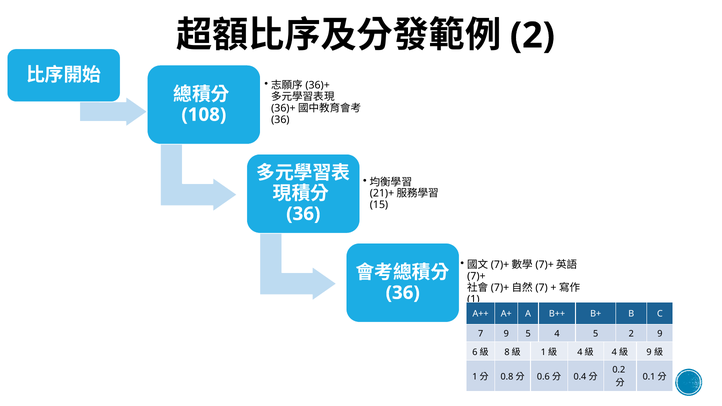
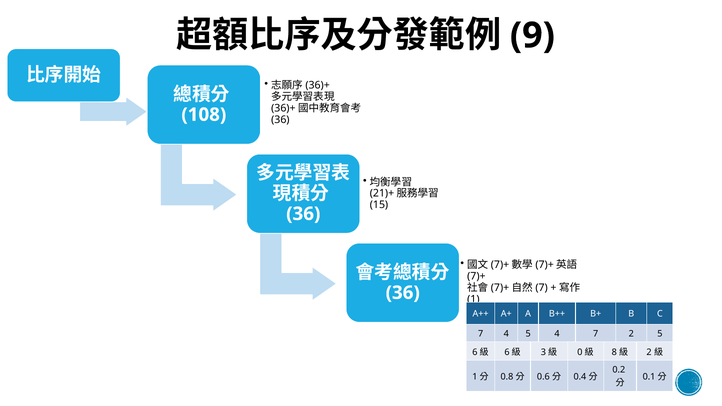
2 at (532, 35): 2 -> 9
7 9: 9 -> 4
4 5: 5 -> 7
2 9: 9 -> 5
8 at (507, 352): 8 -> 6
1 at (543, 352): 1 -> 3
4 at (580, 352): 4 -> 0
4 at (614, 352): 4 -> 8
9 at (649, 352): 9 -> 2
